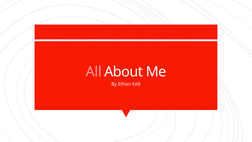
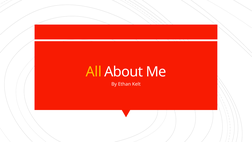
All colour: pink -> yellow
